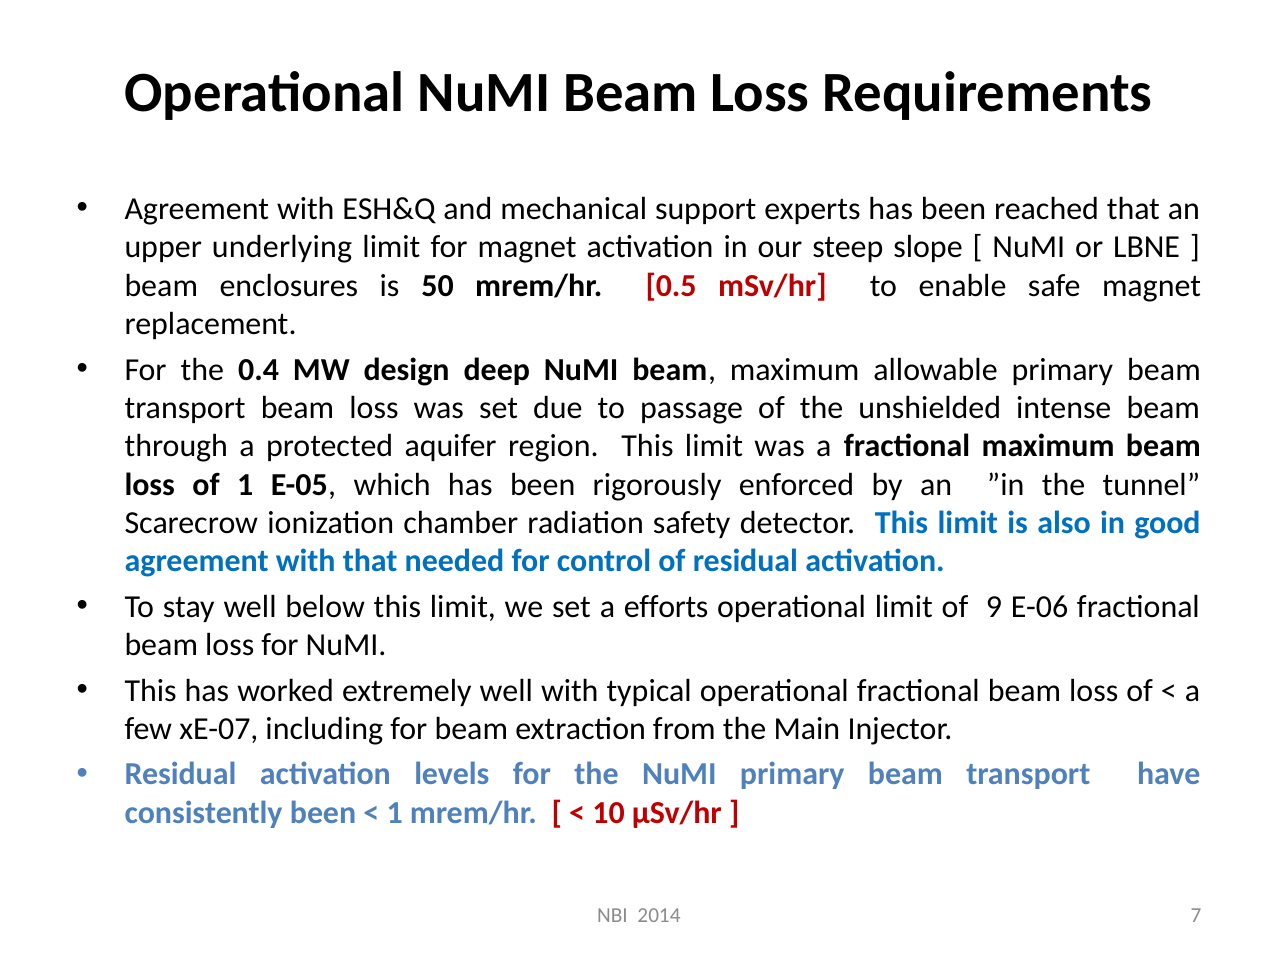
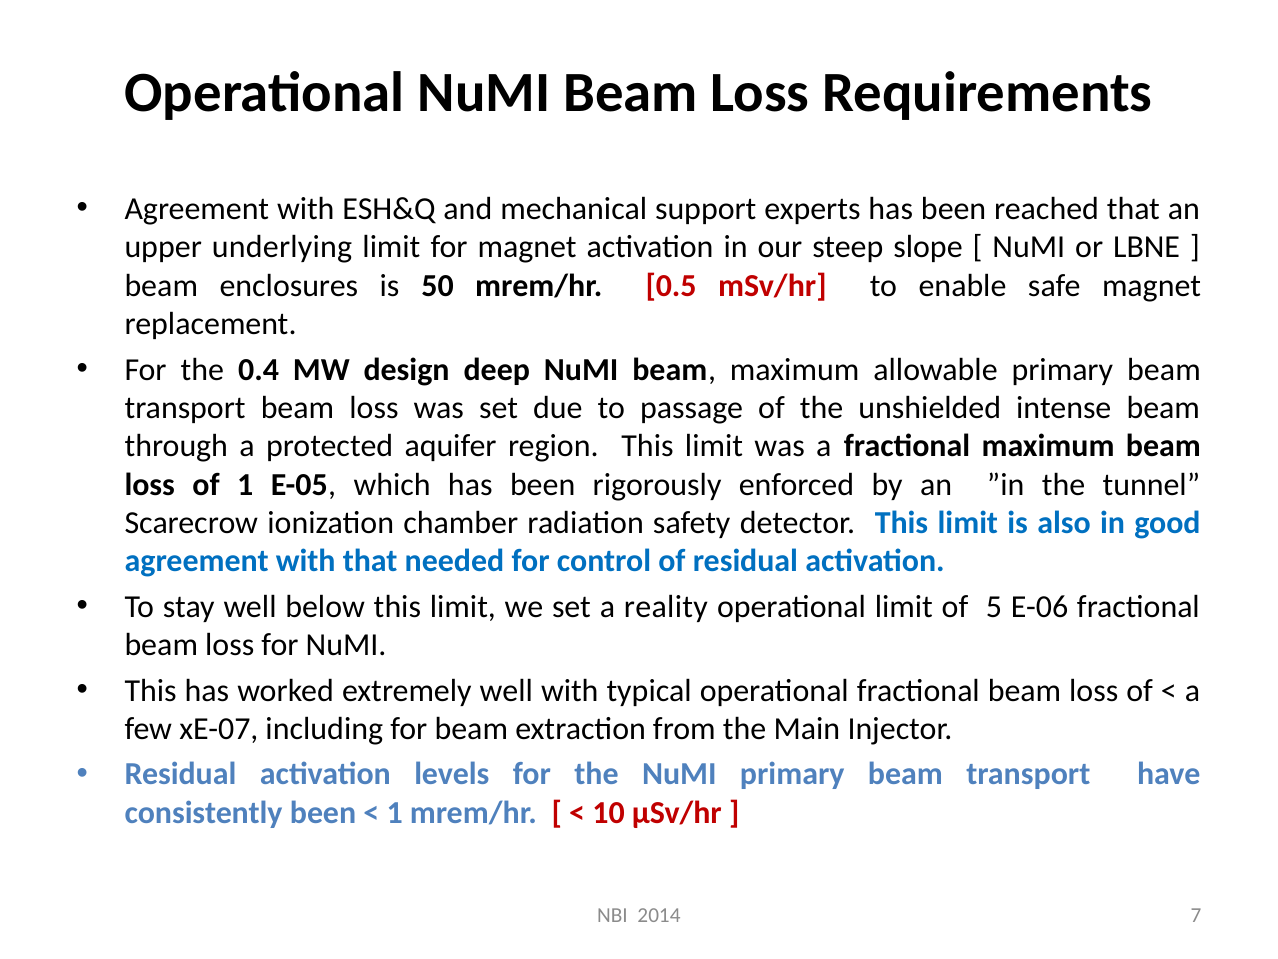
efforts: efforts -> reality
9: 9 -> 5
